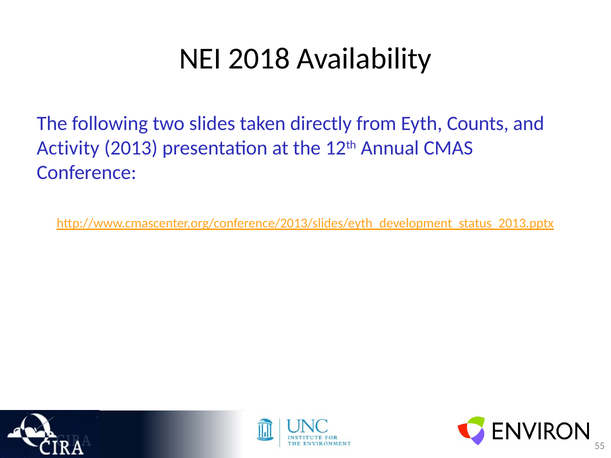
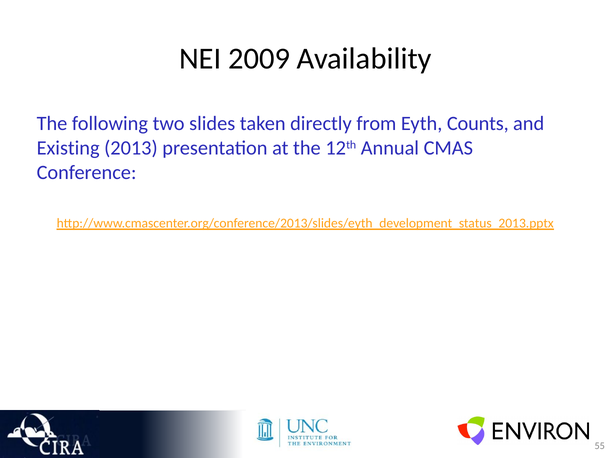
2018: 2018 -> 2009
Activity: Activity -> Existing
